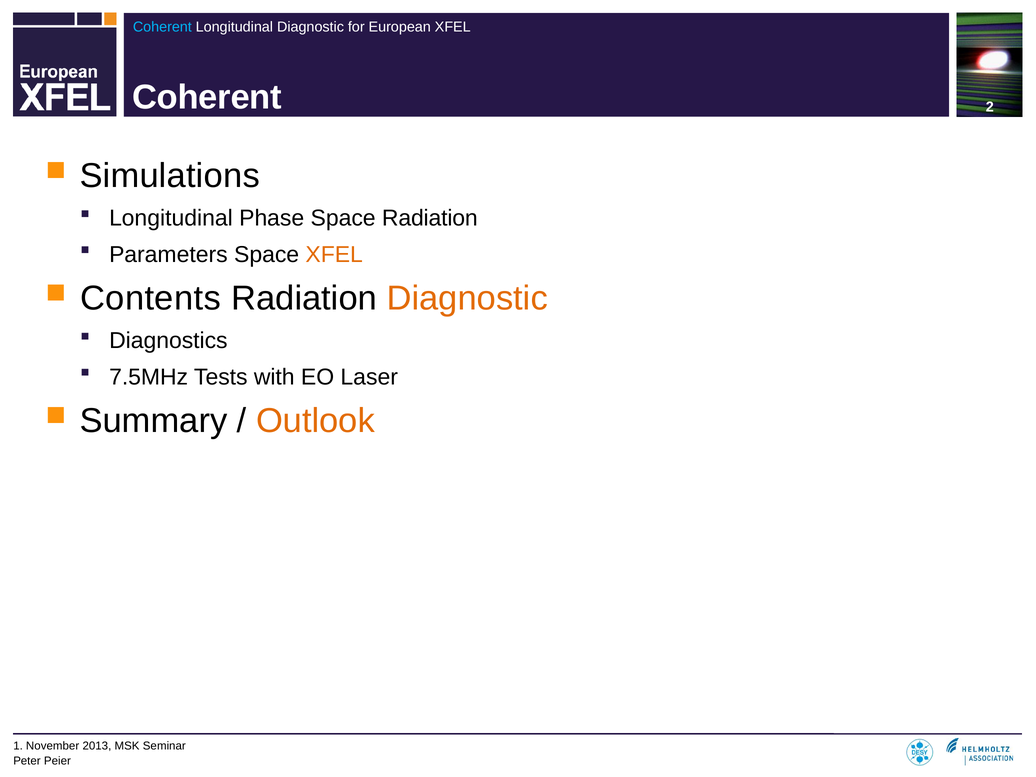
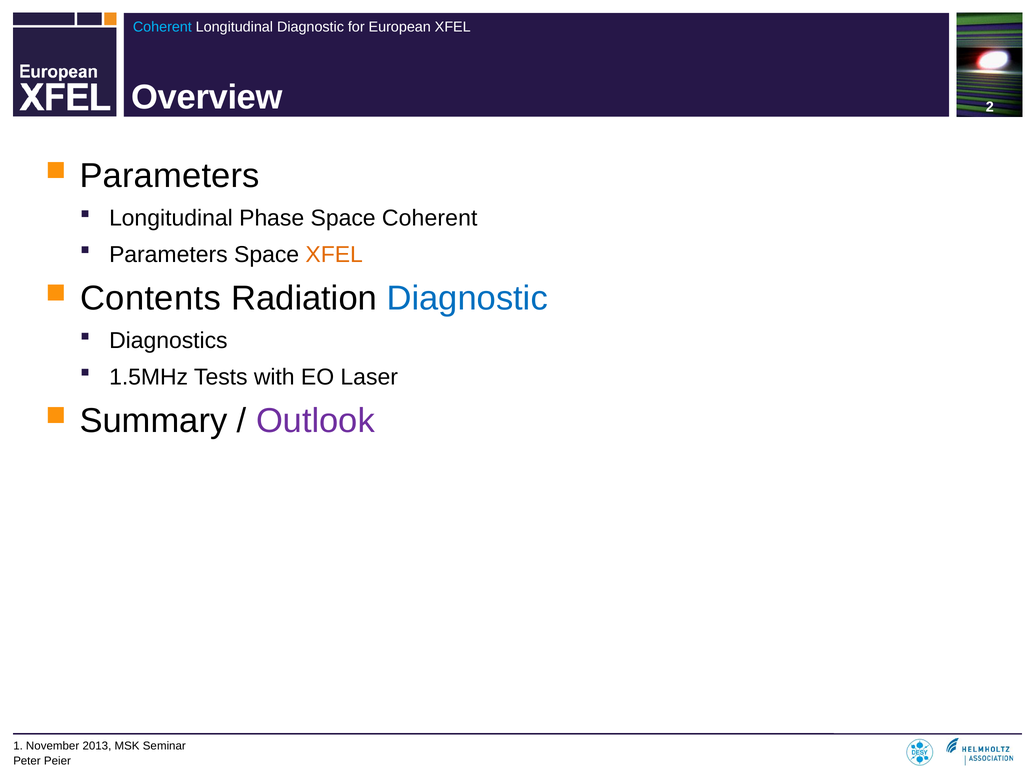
Coherent at (207, 97): Coherent -> Overview
Simulations at (170, 176): Simulations -> Parameters
Space Radiation: Radiation -> Coherent
Diagnostic at (467, 298) colour: orange -> blue
7.5MHz: 7.5MHz -> 1.5MHz
Outlook colour: orange -> purple
